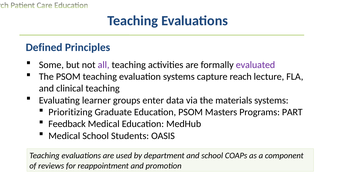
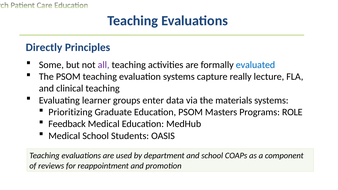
Defined: Defined -> Directly
evaluated colour: purple -> blue
reach: reach -> really
PART: PART -> ROLE
